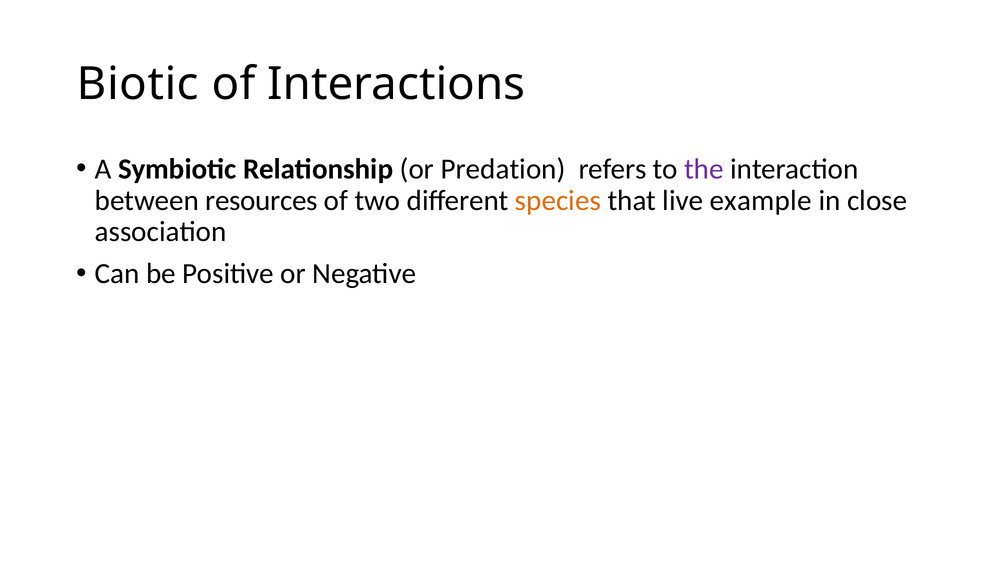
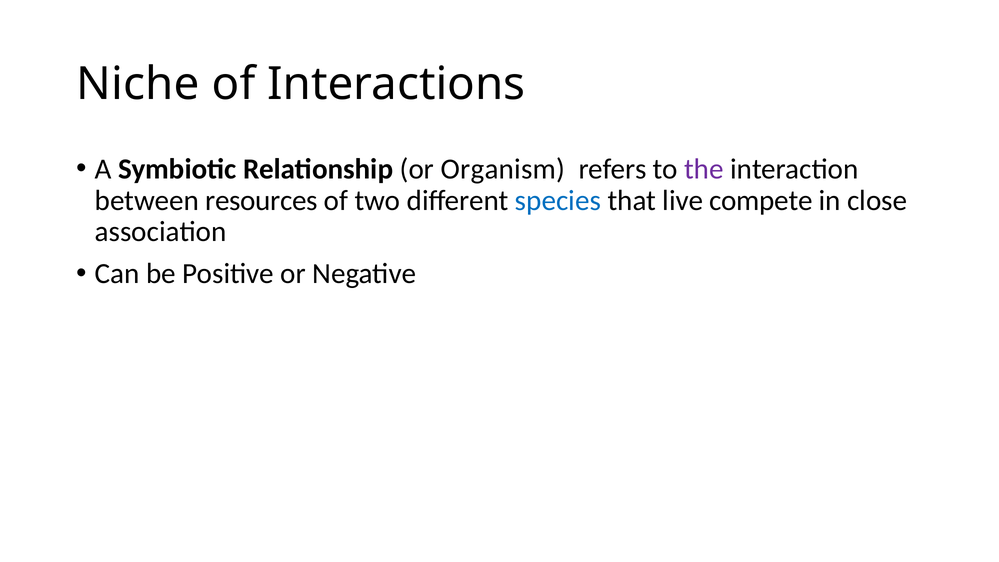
Biotic: Biotic -> Niche
Predation: Predation -> Organism
species colour: orange -> blue
example: example -> compete
